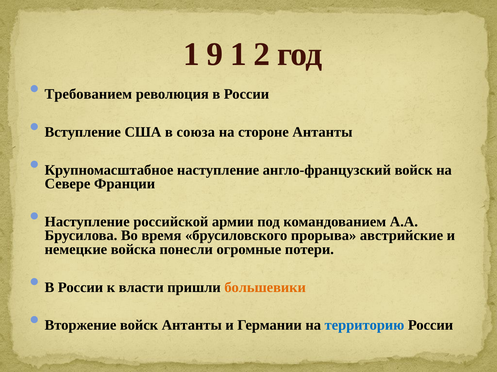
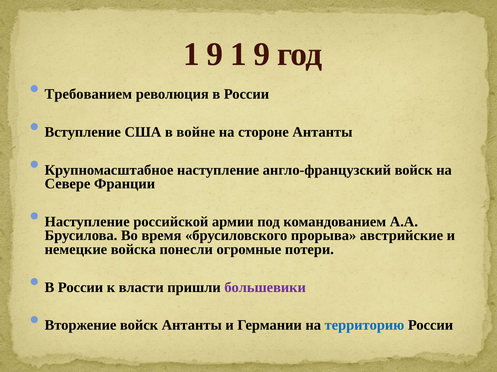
9 1 2: 2 -> 9
союза: союза -> войне
большевики colour: orange -> purple
